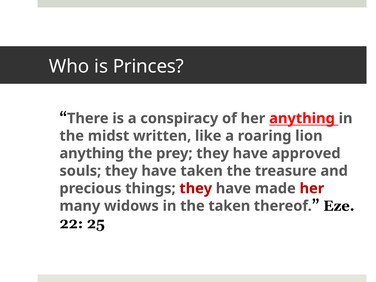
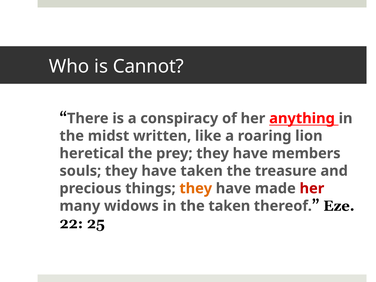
Princes: Princes -> Cannot
anything at (92, 153): anything -> heretical
approved: approved -> members
they at (196, 188) colour: red -> orange
